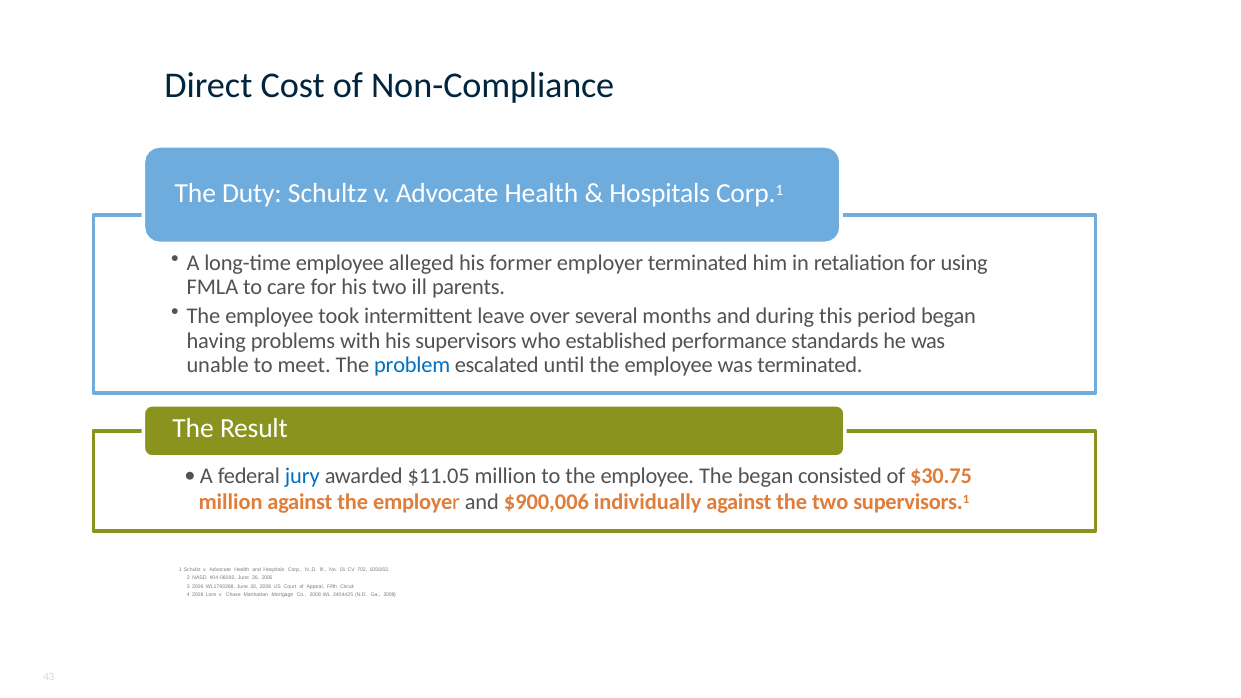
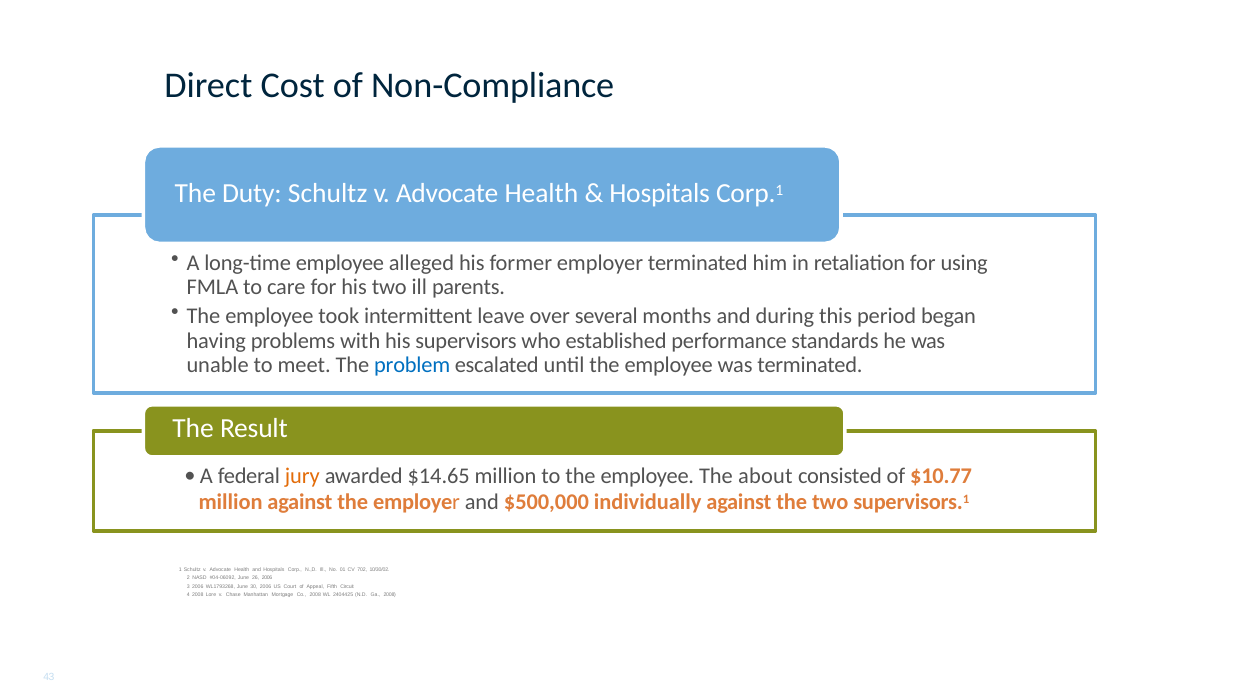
jury colour: blue -> orange
$11.05: $11.05 -> $14.65
The began: began -> about
$30.75: $30.75 -> $10.77
$900,006: $900,006 -> $500,000
